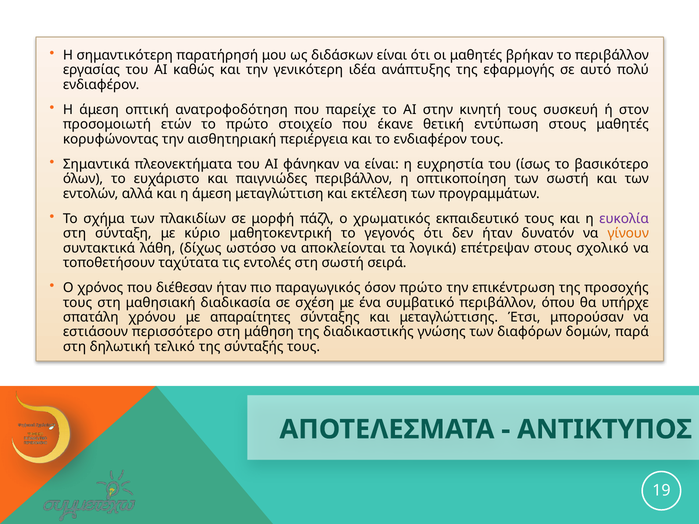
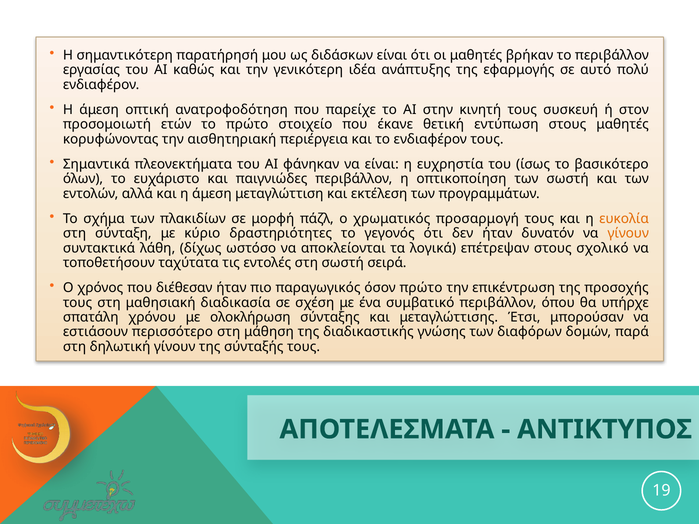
εκπαιδευτικό: εκπαιδευτικό -> προσαρμογή
ευκολία colour: purple -> orange
μαθητοκεντρική: μαθητοκεντρική -> δραστηριότητες
απαραίτητες: απαραίτητες -> ολοκλήρωση
δηλωτική τελικό: τελικό -> γίνουν
